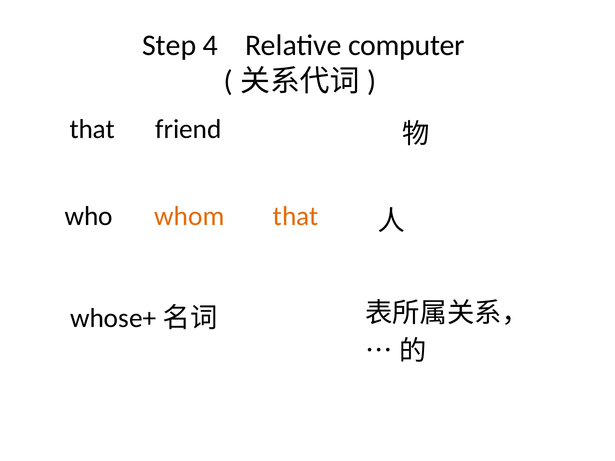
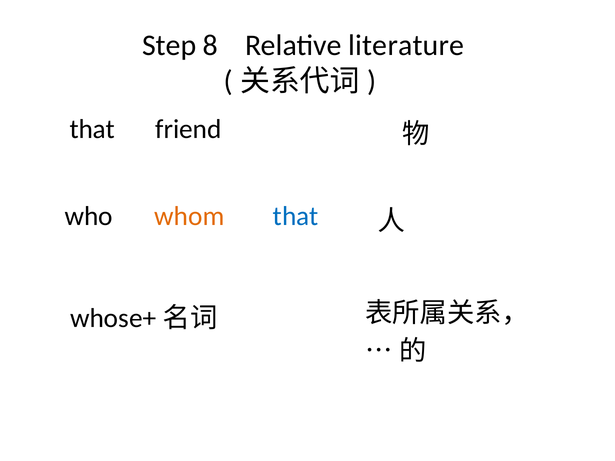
4: 4 -> 8
computer: computer -> literature
that at (296, 216) colour: orange -> blue
